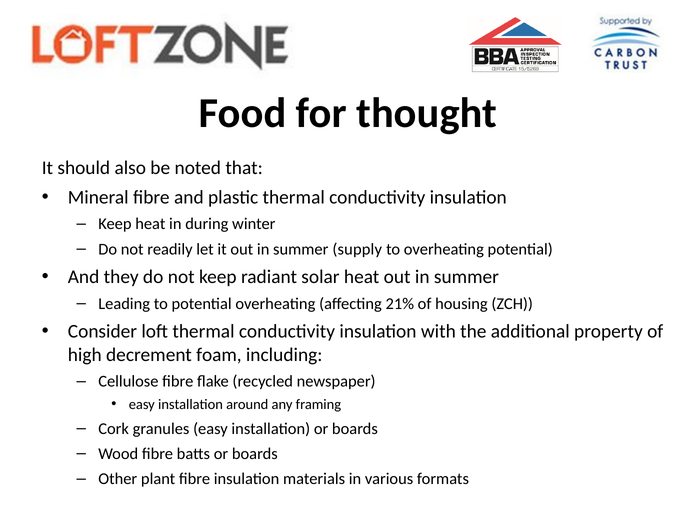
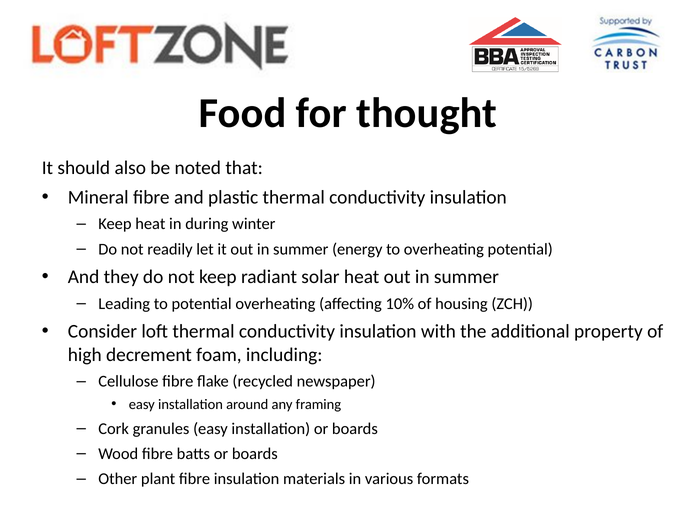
supply: supply -> energy
21%: 21% -> 10%
